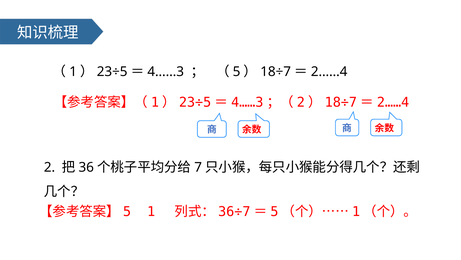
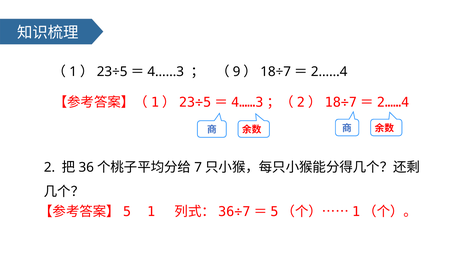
5: 5 -> 9
